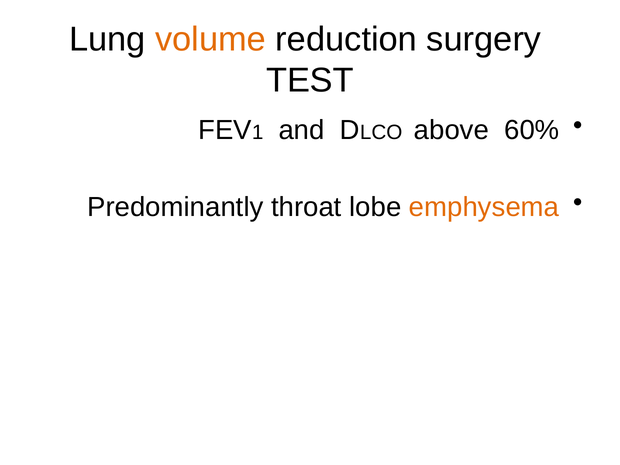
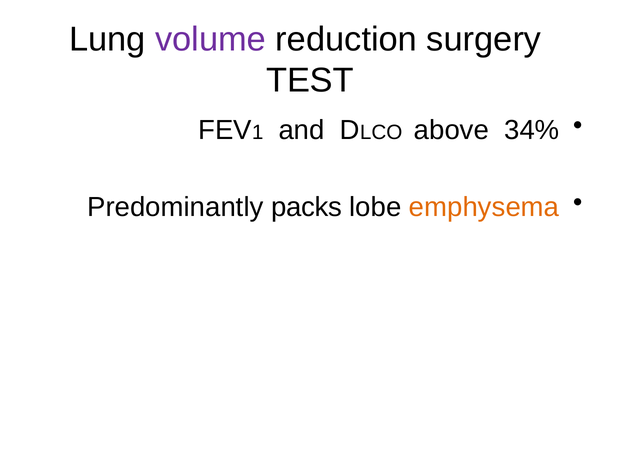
volume colour: orange -> purple
60%: 60% -> 34%
throat: throat -> packs
